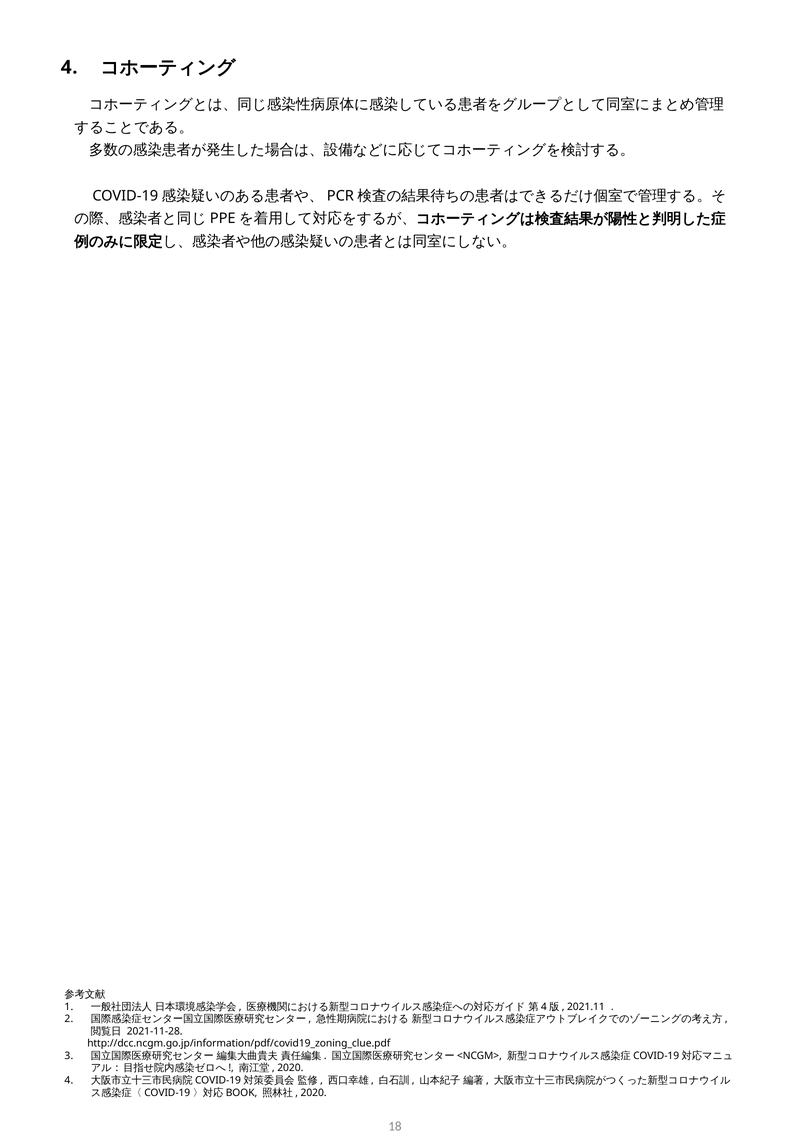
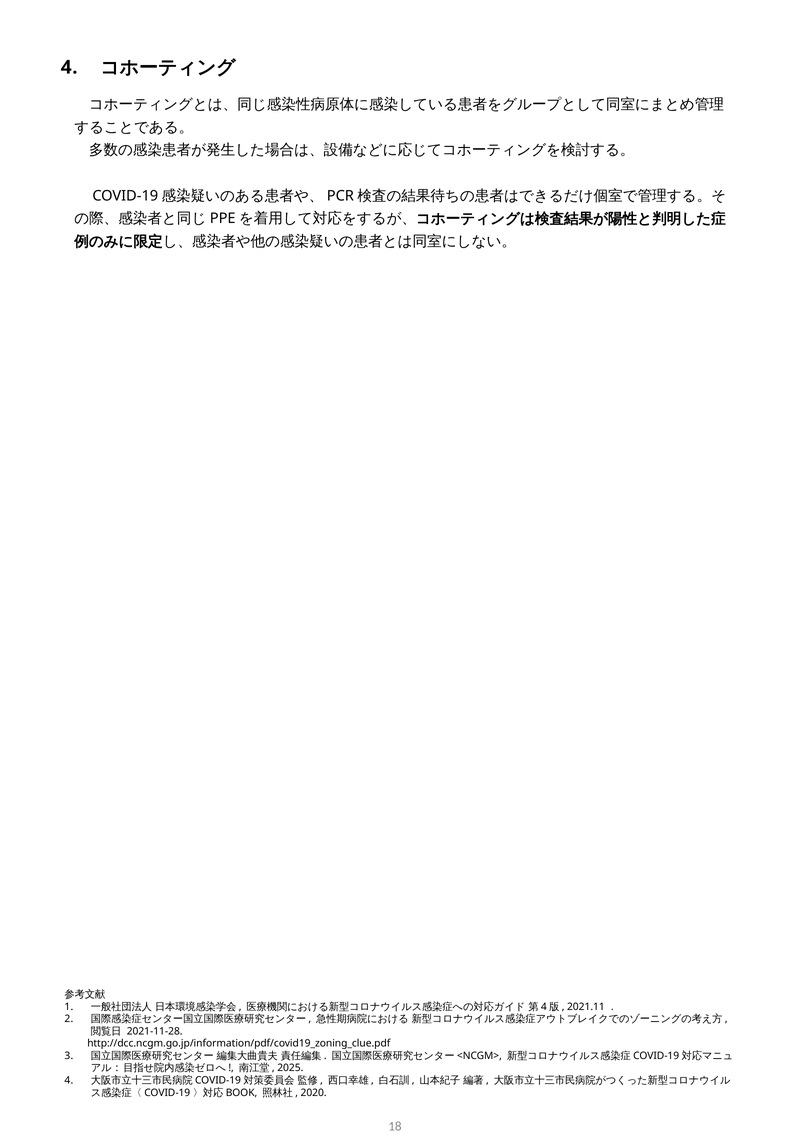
2020 at (290, 1068): 2020 -> 2025
